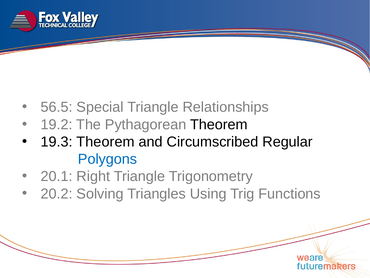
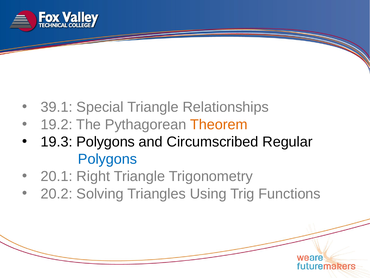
56.5: 56.5 -> 39.1
Theorem at (219, 124) colour: black -> orange
19.3 Theorem: Theorem -> Polygons
